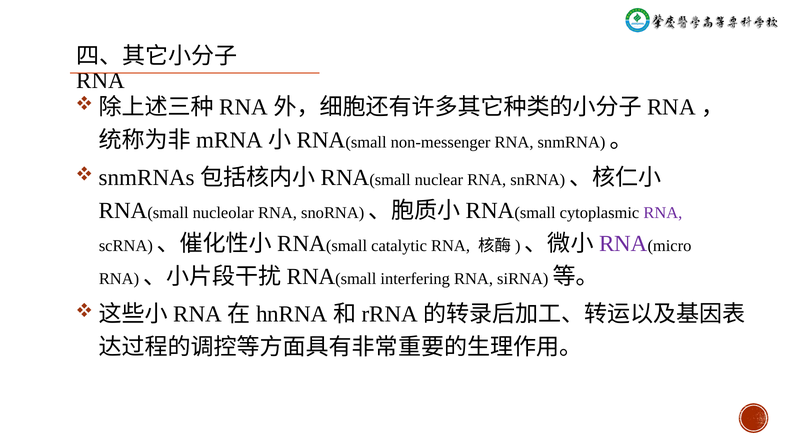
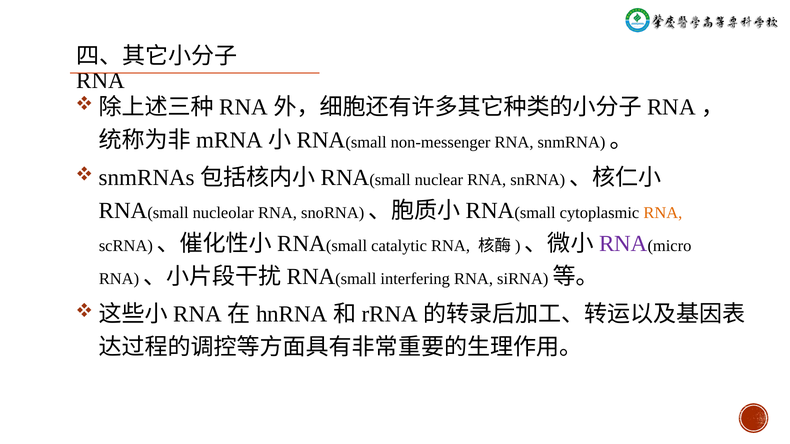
RNA at (663, 213) colour: purple -> orange
